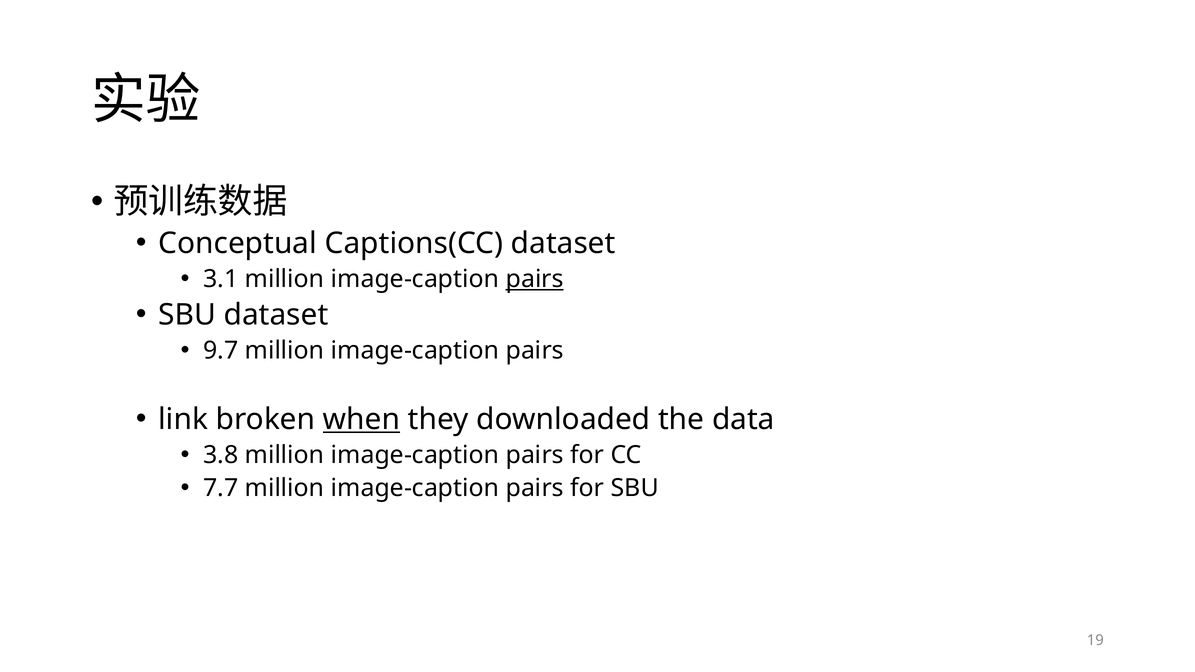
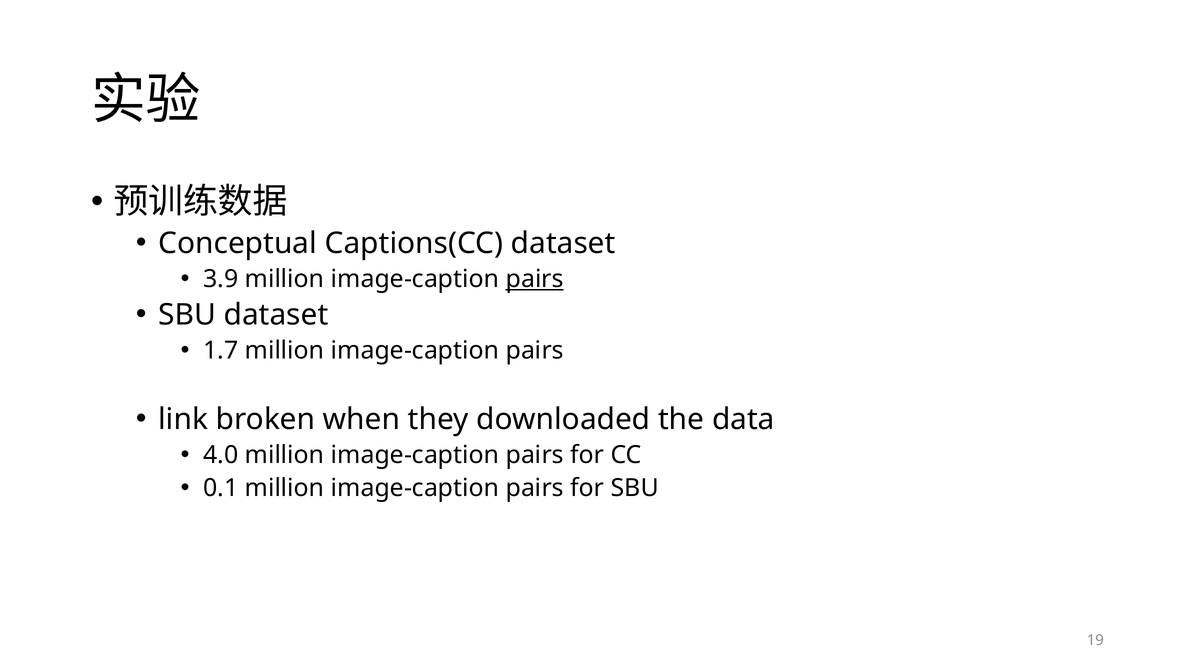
3.1: 3.1 -> 3.9
9.7: 9.7 -> 1.7
when underline: present -> none
3.8: 3.8 -> 4.0
7.7: 7.7 -> 0.1
